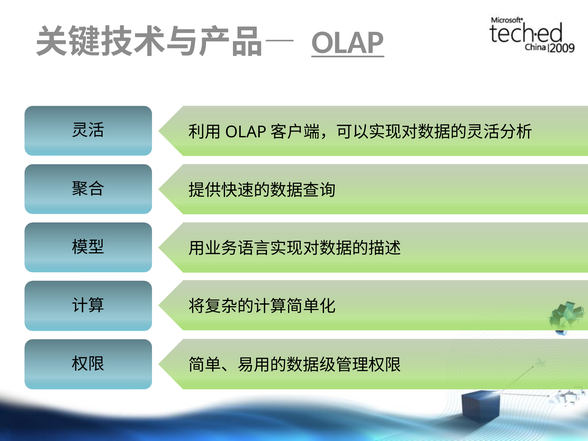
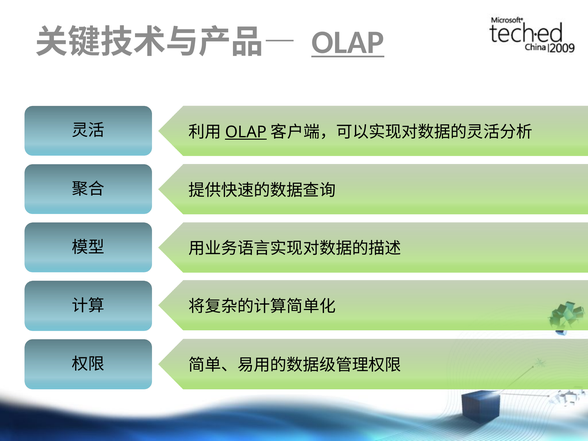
OLAP at (246, 132) underline: none -> present
